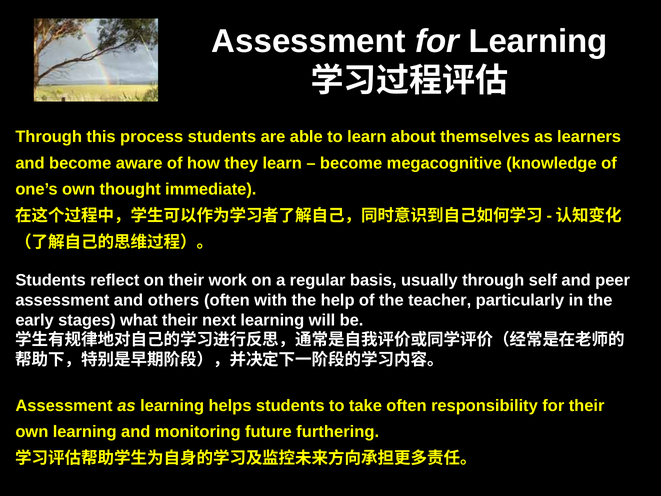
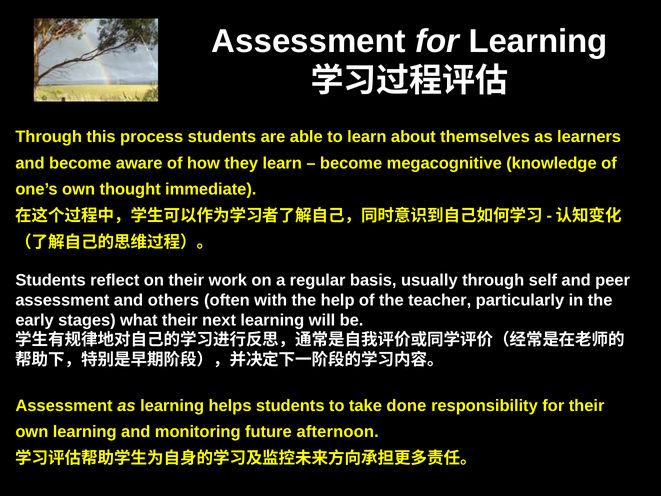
take often: often -> done
furthering: furthering -> afternoon
